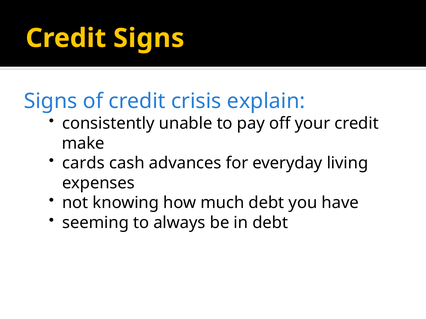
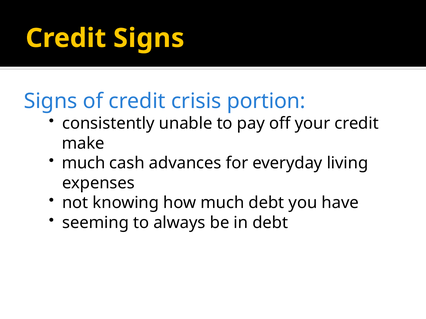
explain: explain -> portion
cards at (83, 163): cards -> much
